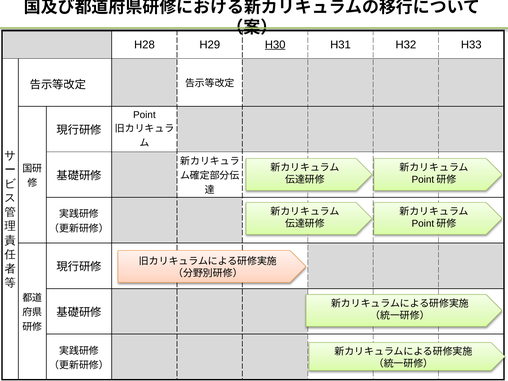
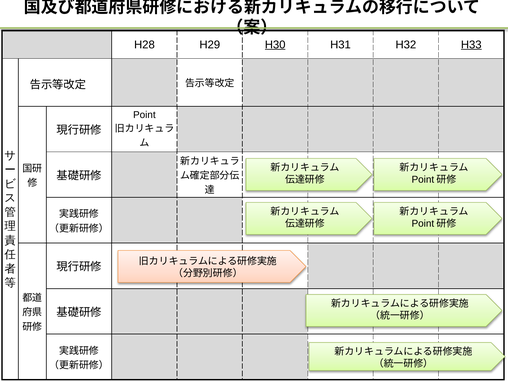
H33 underline: none -> present
